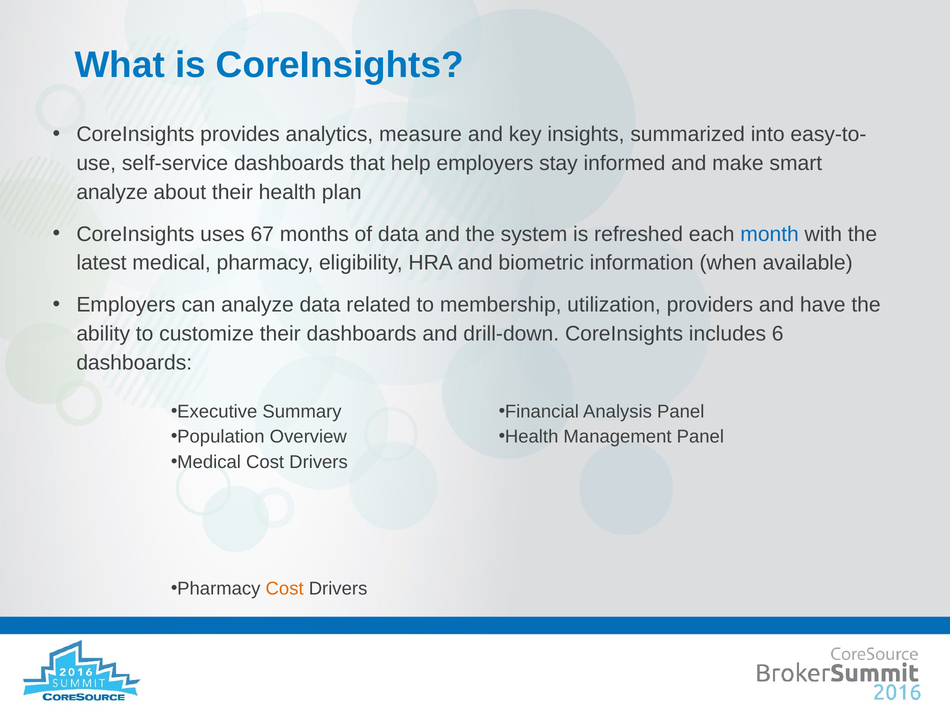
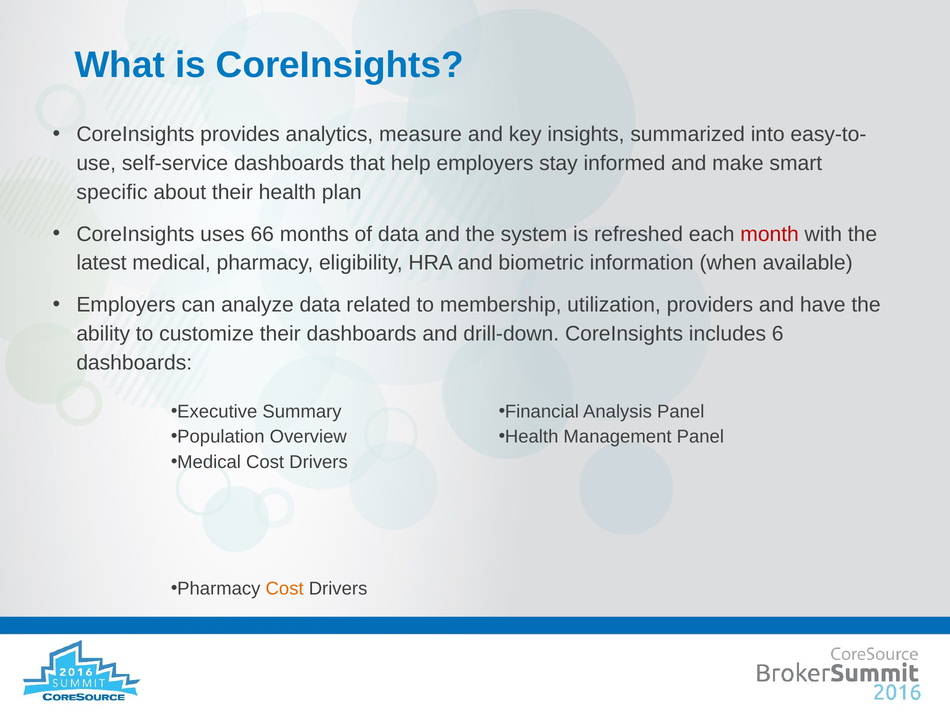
analyze at (112, 192): analyze -> specific
67: 67 -> 66
month colour: blue -> red
